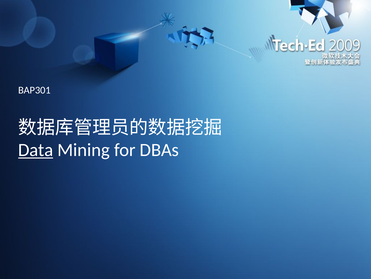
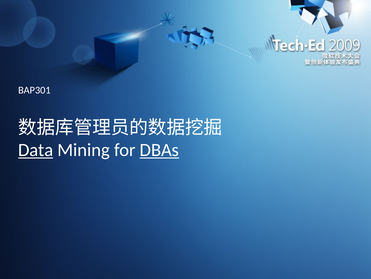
DBAs underline: none -> present
